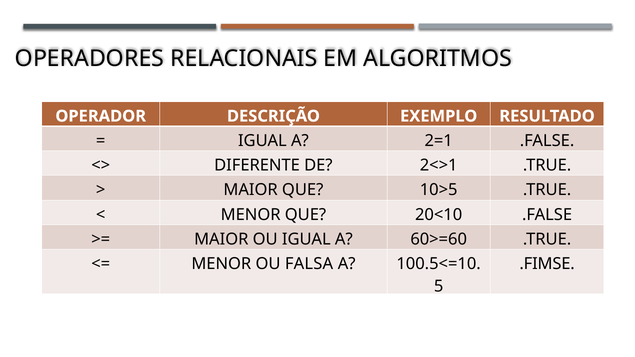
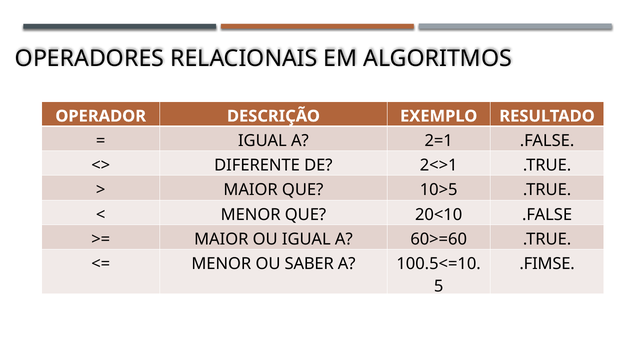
FALSA: FALSA -> SABER
